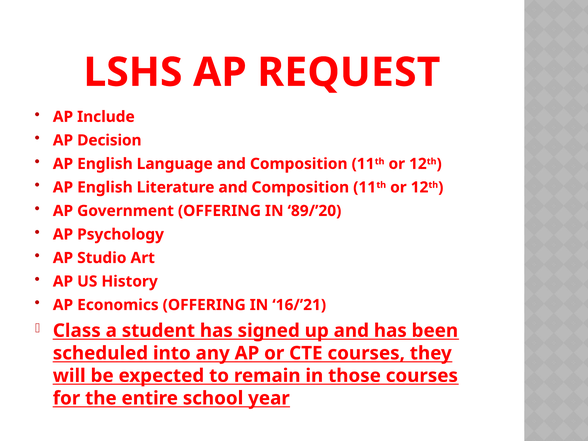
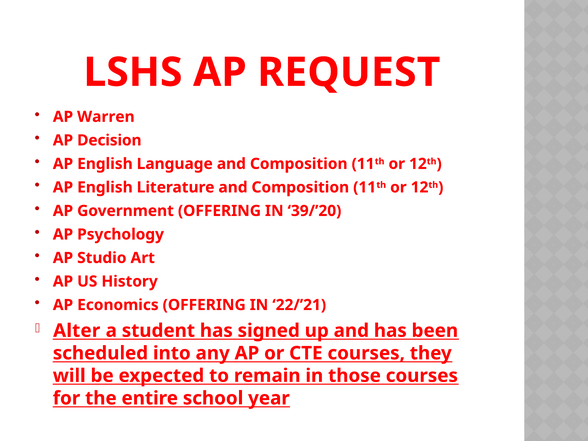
Include: Include -> Warren
89/’20: 89/’20 -> 39/’20
16/’21: 16/’21 -> 22/’21
Class: Class -> Alter
